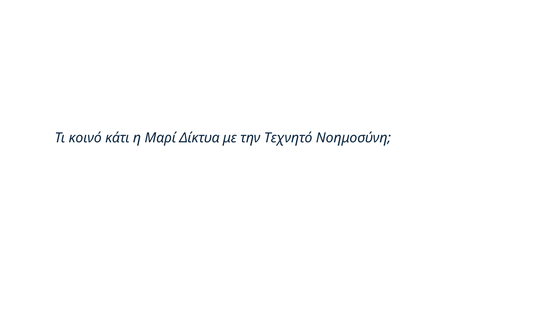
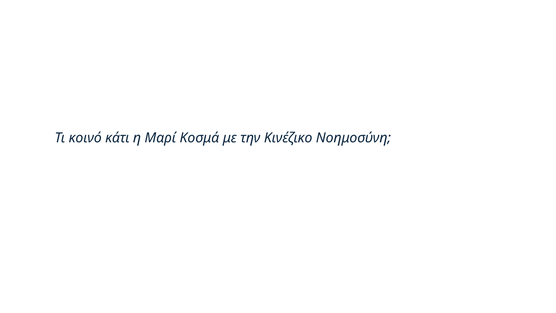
Δίκτυα: Δίκτυα -> Κοσμά
Τεχνητό: Τεχνητό -> Κινέζικο
